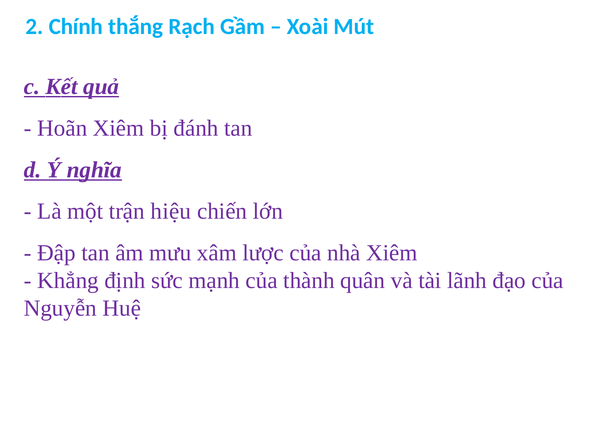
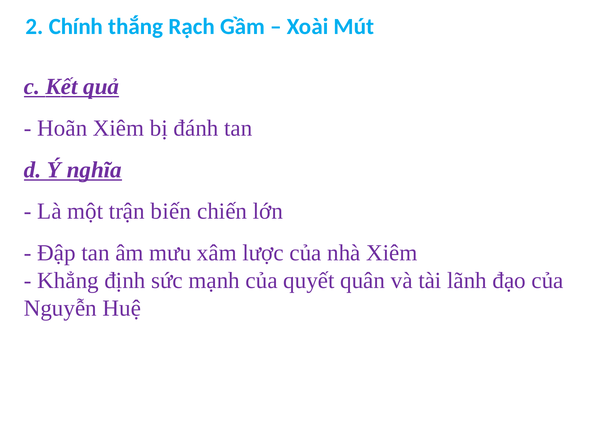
hiệu: hiệu -> biến
thành: thành -> quyết
